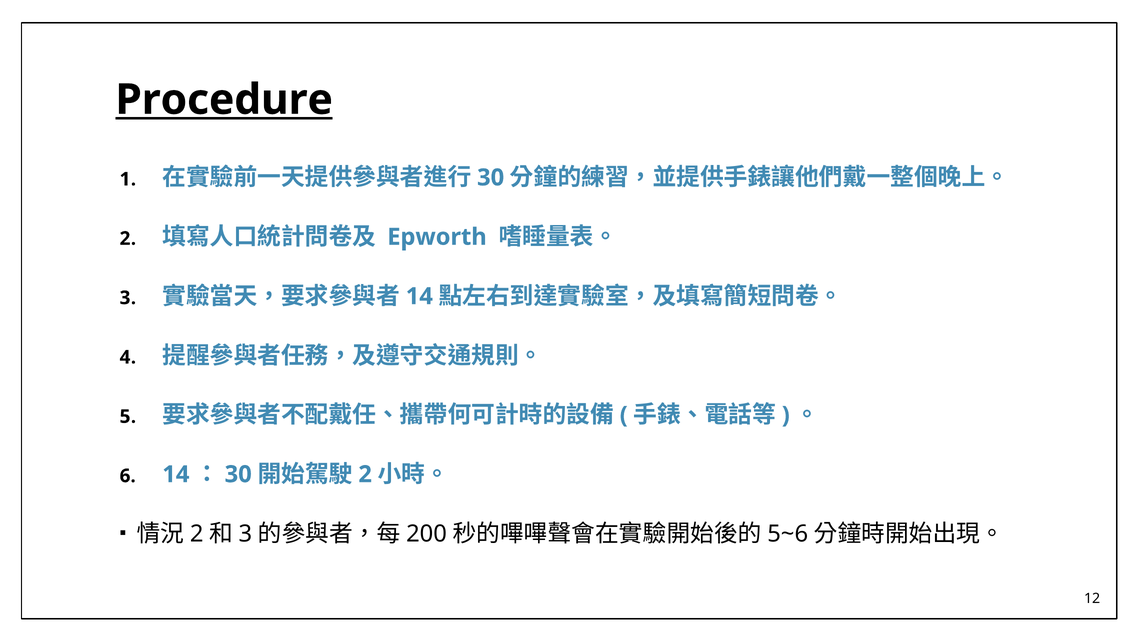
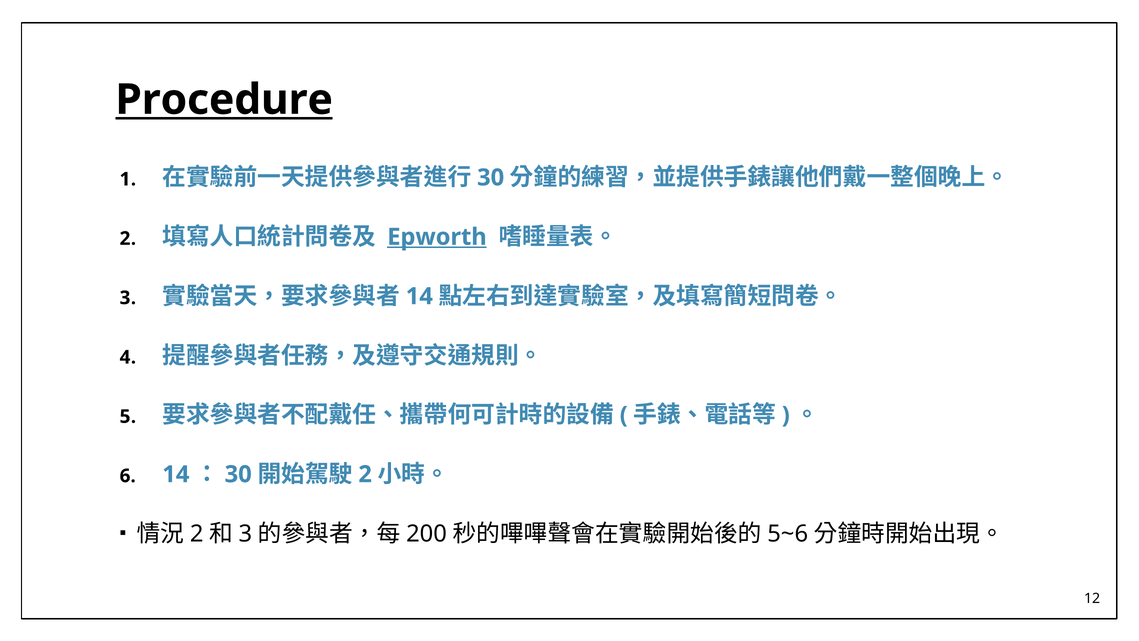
Epworth underline: none -> present
